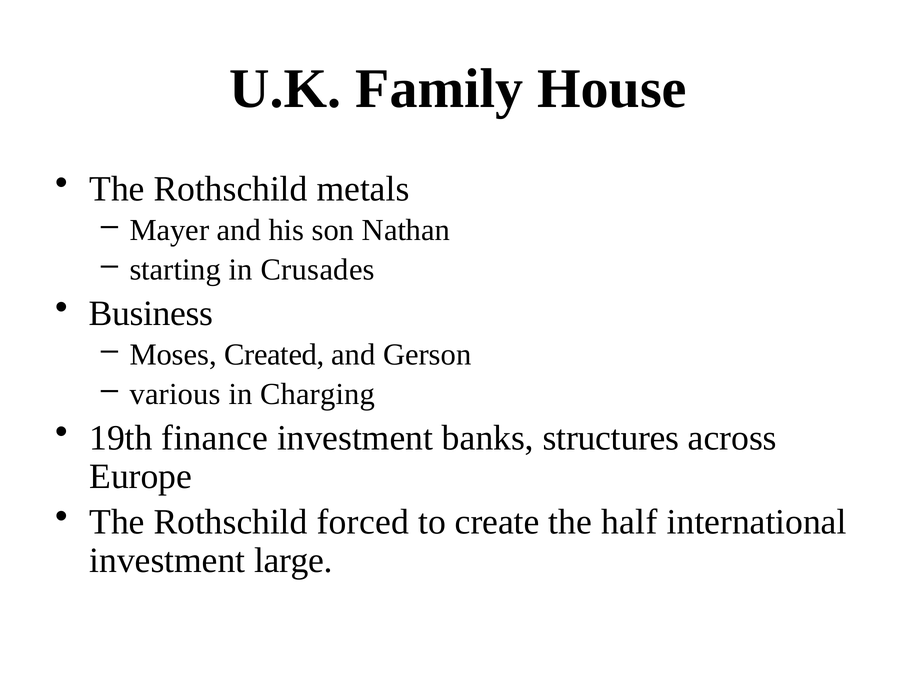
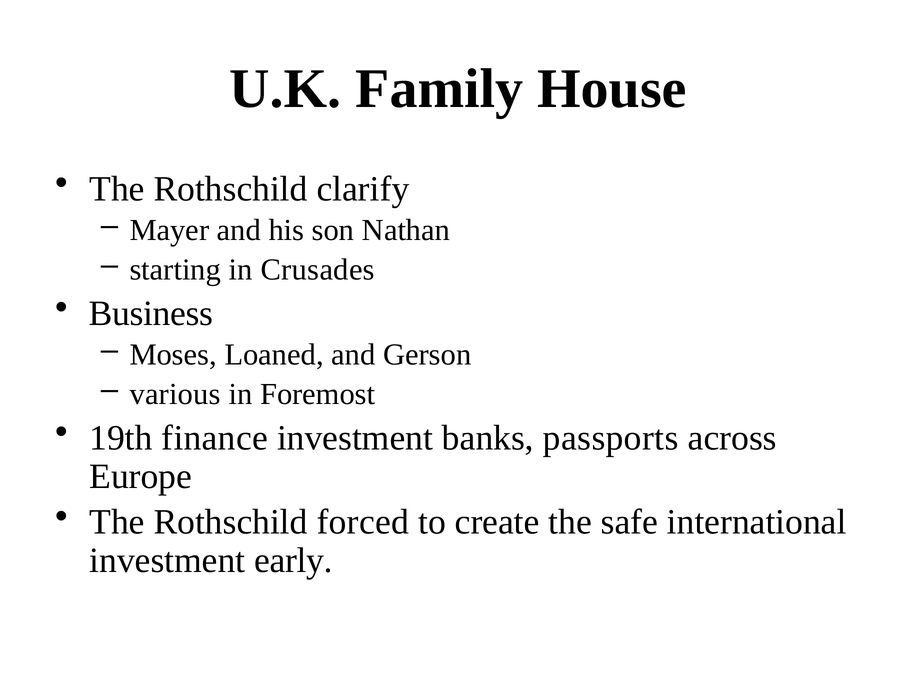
metals: metals -> clarify
Created: Created -> Loaned
Charging: Charging -> Foremost
structures: structures -> passports
half: half -> safe
large: large -> early
